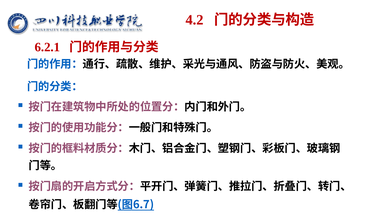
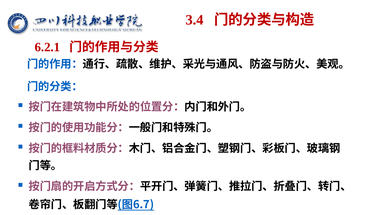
4.2: 4.2 -> 3.4
